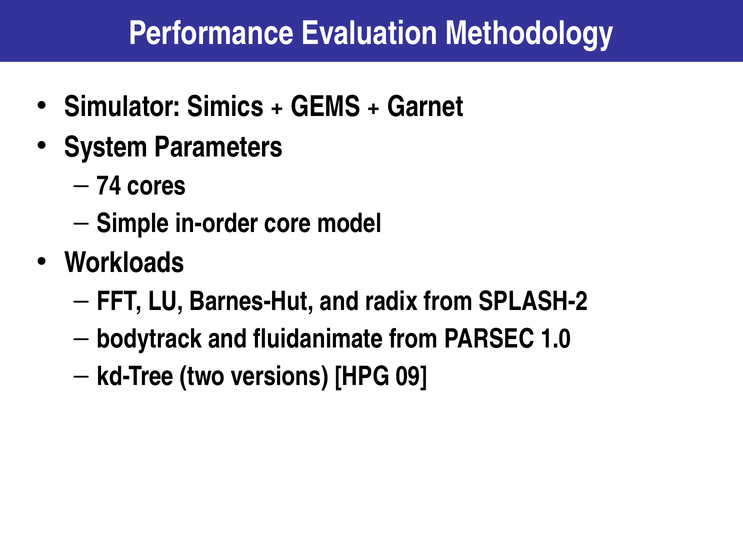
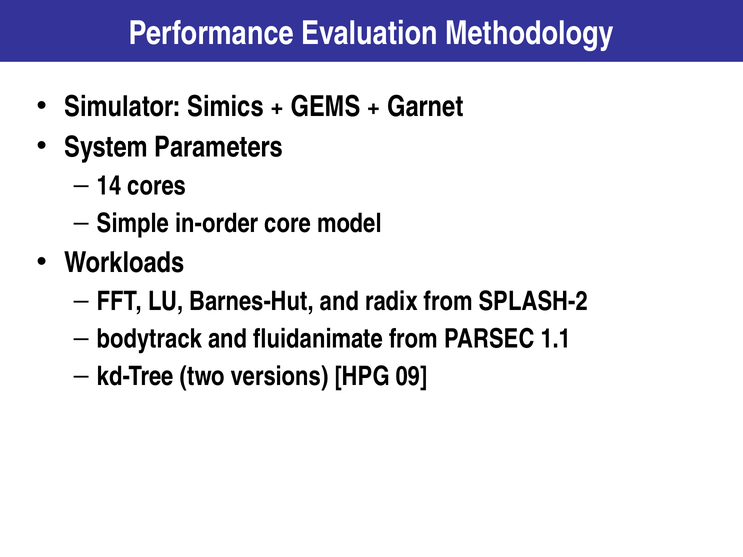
74: 74 -> 14
1.0: 1.0 -> 1.1
